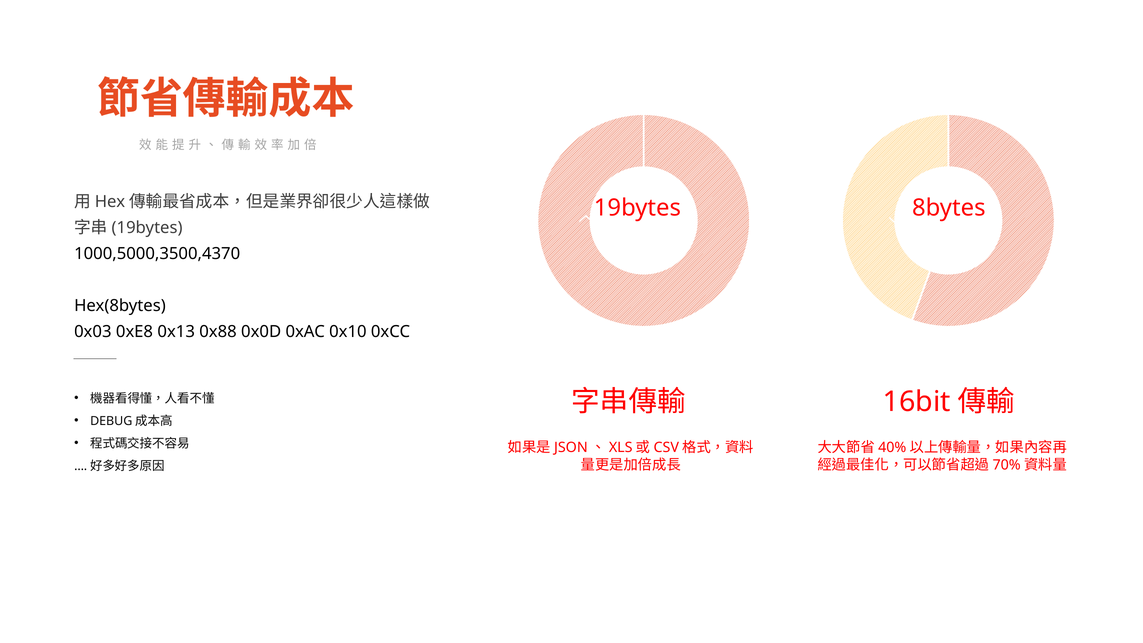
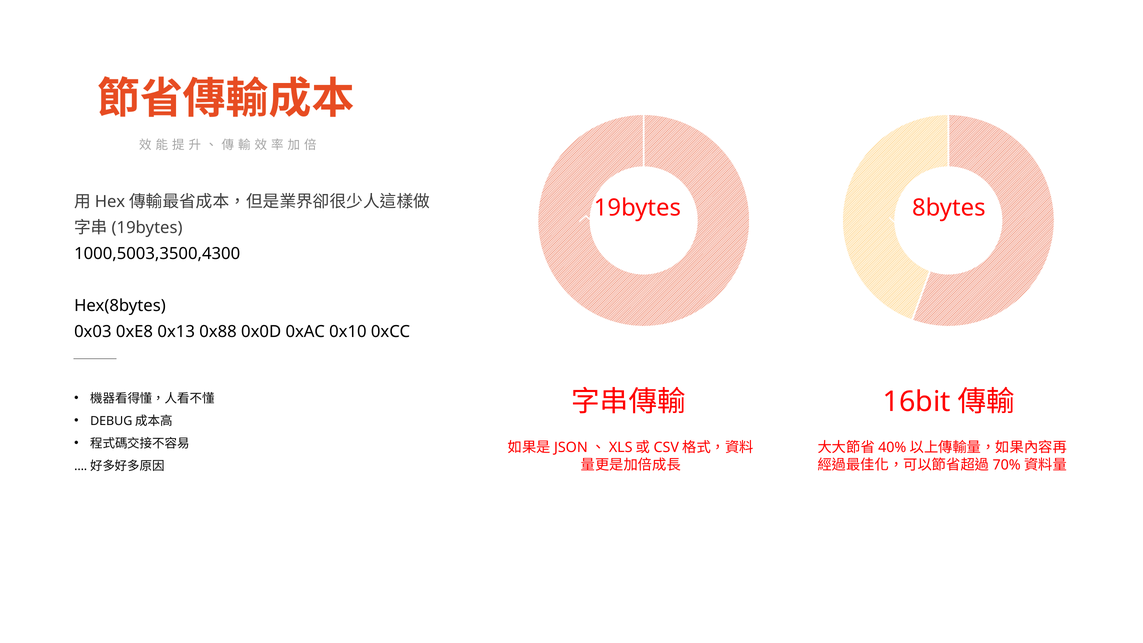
1000,5000,3500,4370: 1000,5000,3500,4370 -> 1000,5003,3500,4300
